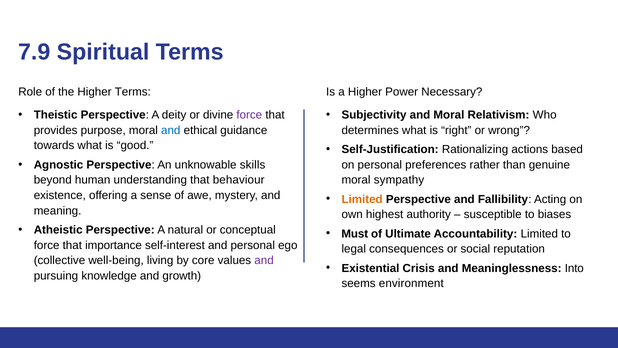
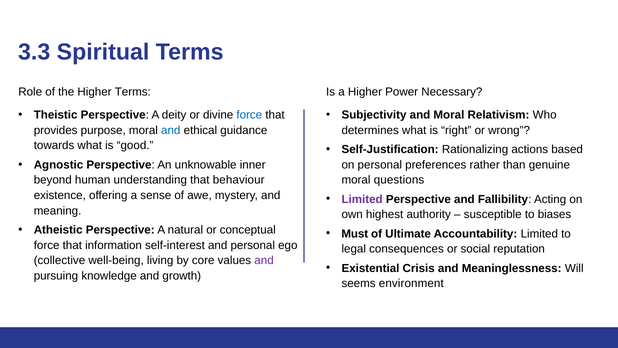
7.9: 7.9 -> 3.3
force at (249, 115) colour: purple -> blue
skills: skills -> inner
sympathy: sympathy -> questions
Limited at (362, 199) colour: orange -> purple
importance: importance -> information
Into: Into -> Will
